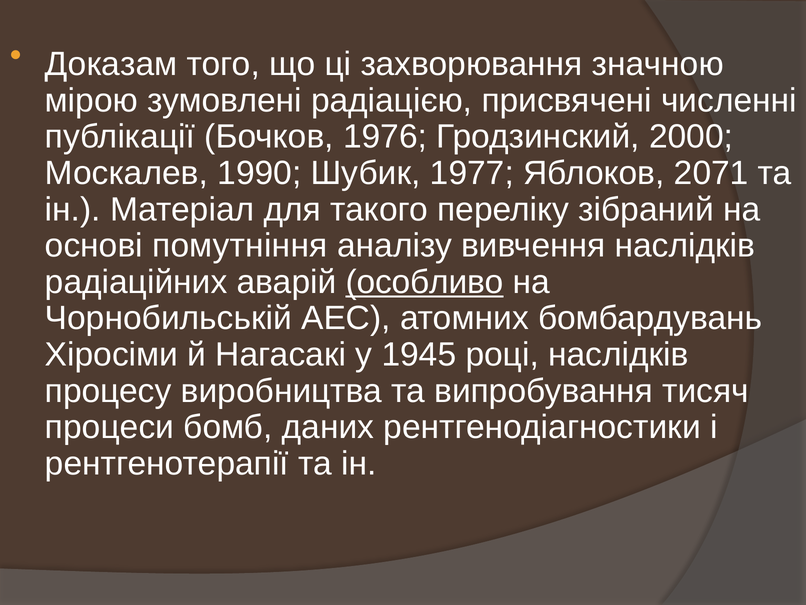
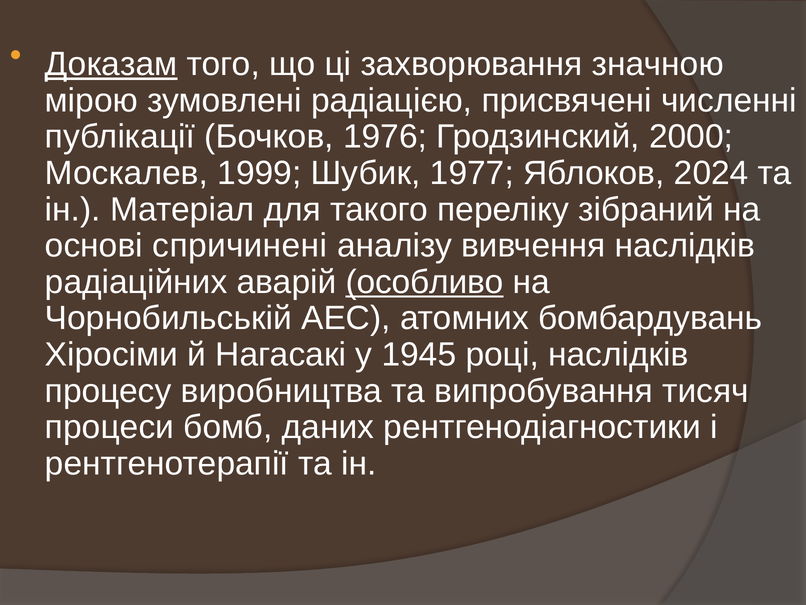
Доказам underline: none -> present
1990: 1990 -> 1999
2071: 2071 -> 2024
помутніння: помутніння -> спричинені
